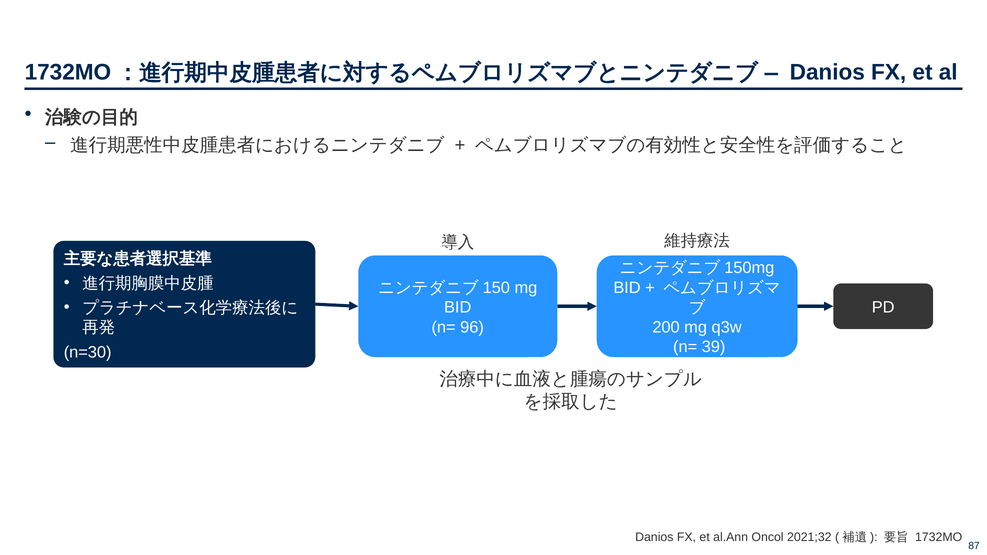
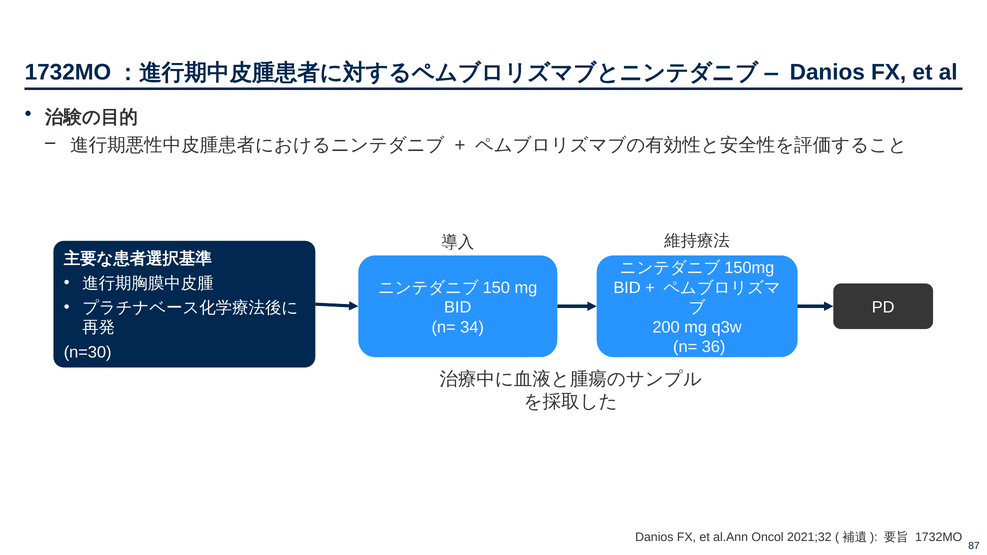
96: 96 -> 34
39: 39 -> 36
